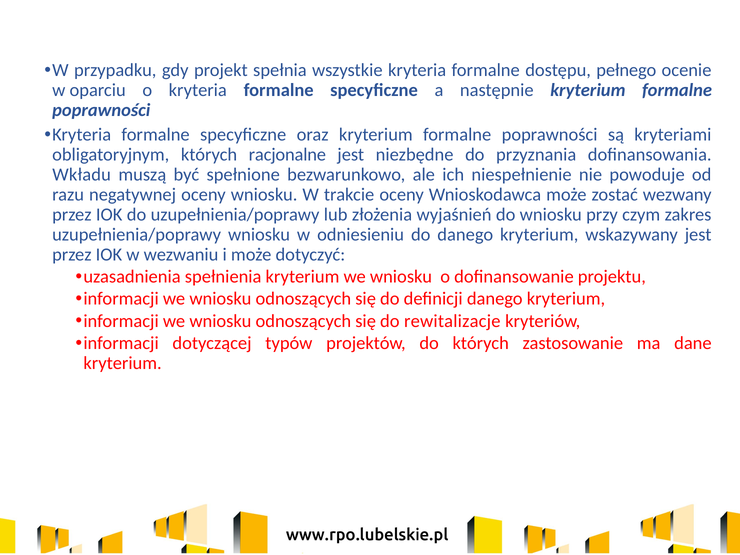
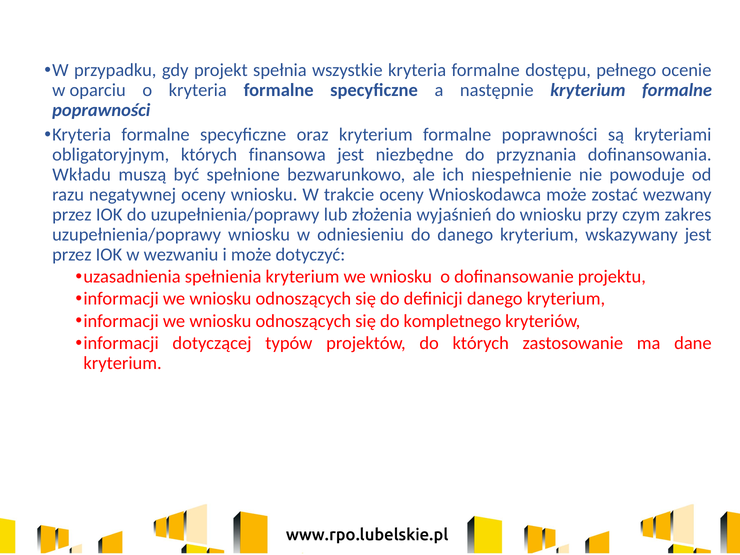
racjonalne: racjonalne -> finansowa
rewitalizacje: rewitalizacje -> kompletnego
